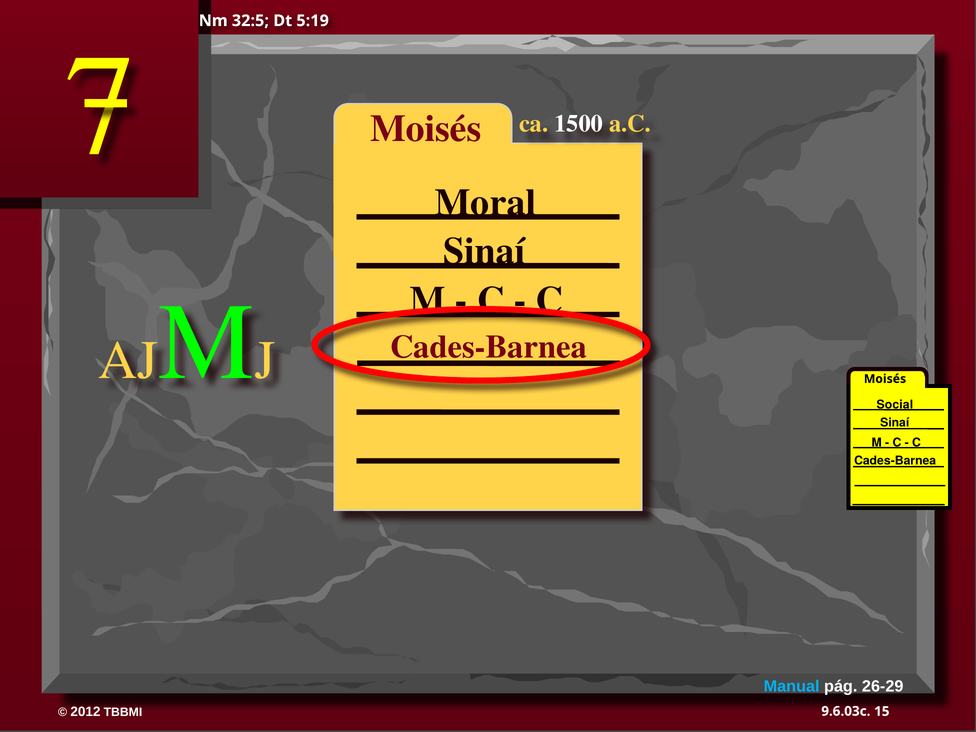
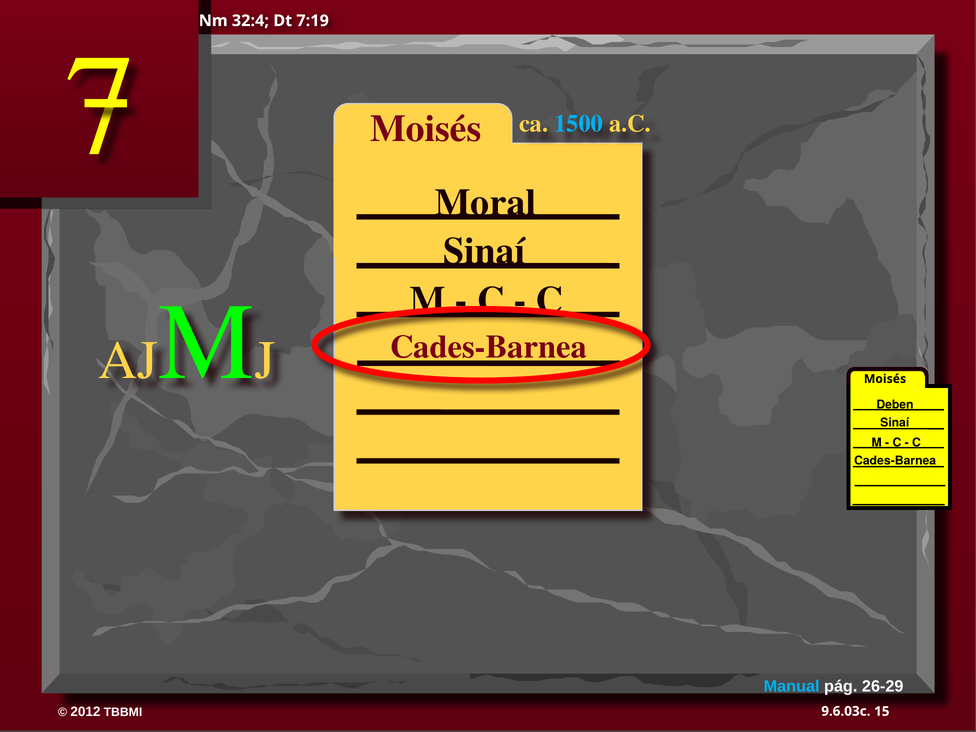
32:5: 32:5 -> 32:4
5:19: 5:19 -> 7:19
1500 colour: white -> light blue
Social: Social -> Deben
